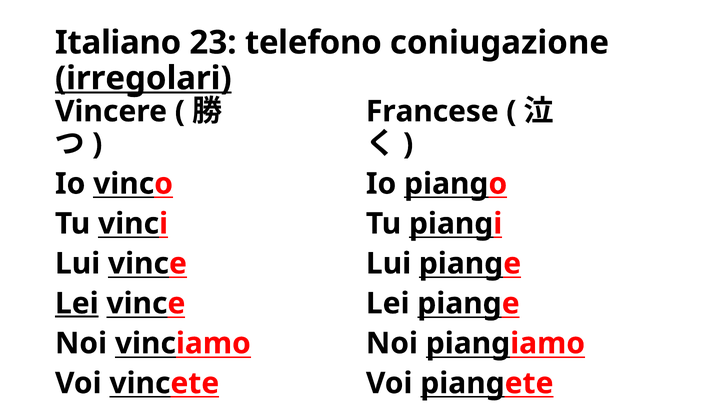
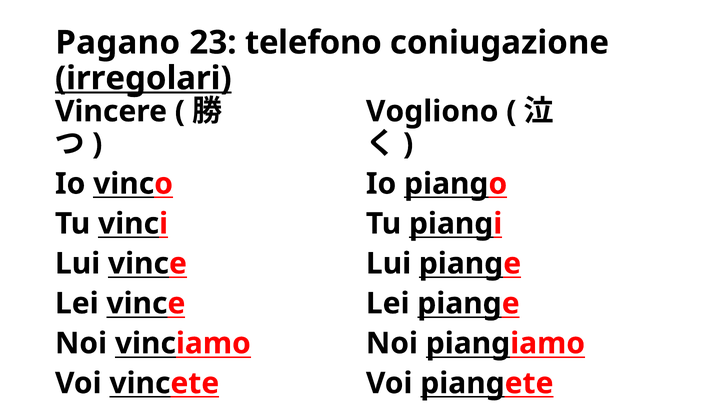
Italiano: Italiano -> Pagano
Francese: Francese -> Vogliono
Lei at (77, 304) underline: present -> none
